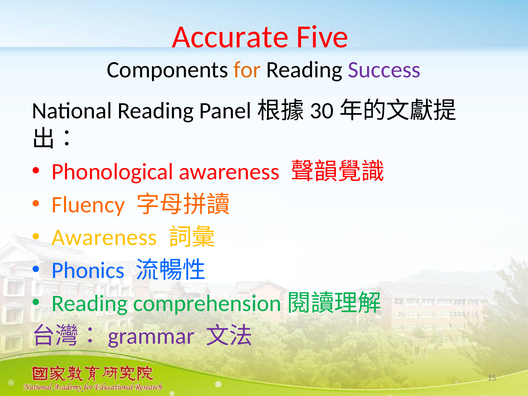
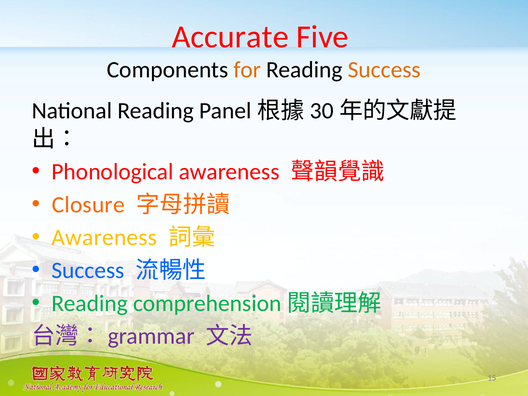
Success at (384, 70) colour: purple -> orange
Fluency: Fluency -> Closure
Phonics at (88, 270): Phonics -> Success
